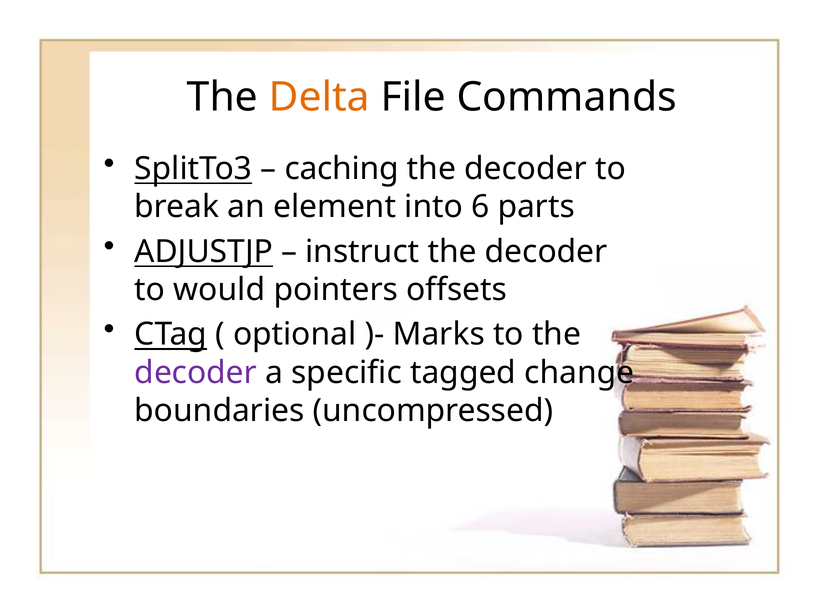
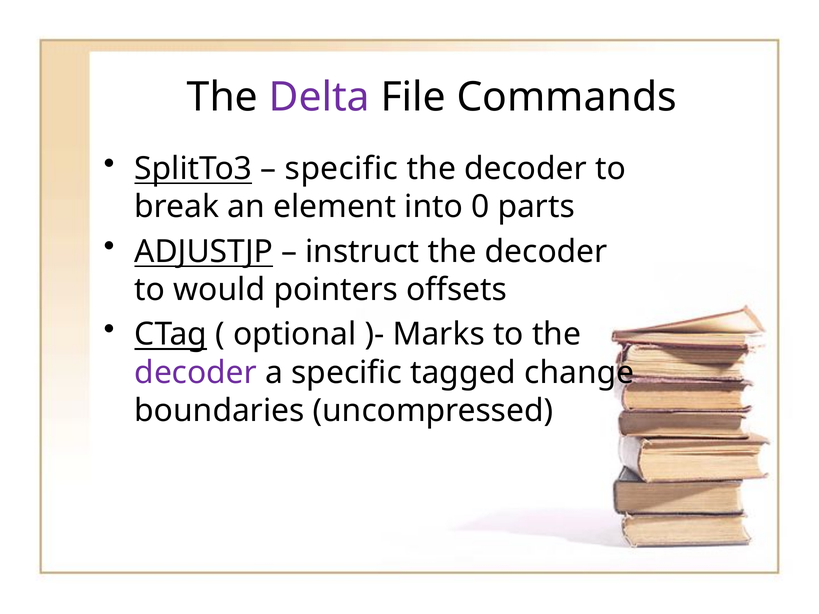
Delta colour: orange -> purple
caching at (342, 169): caching -> specific
6: 6 -> 0
